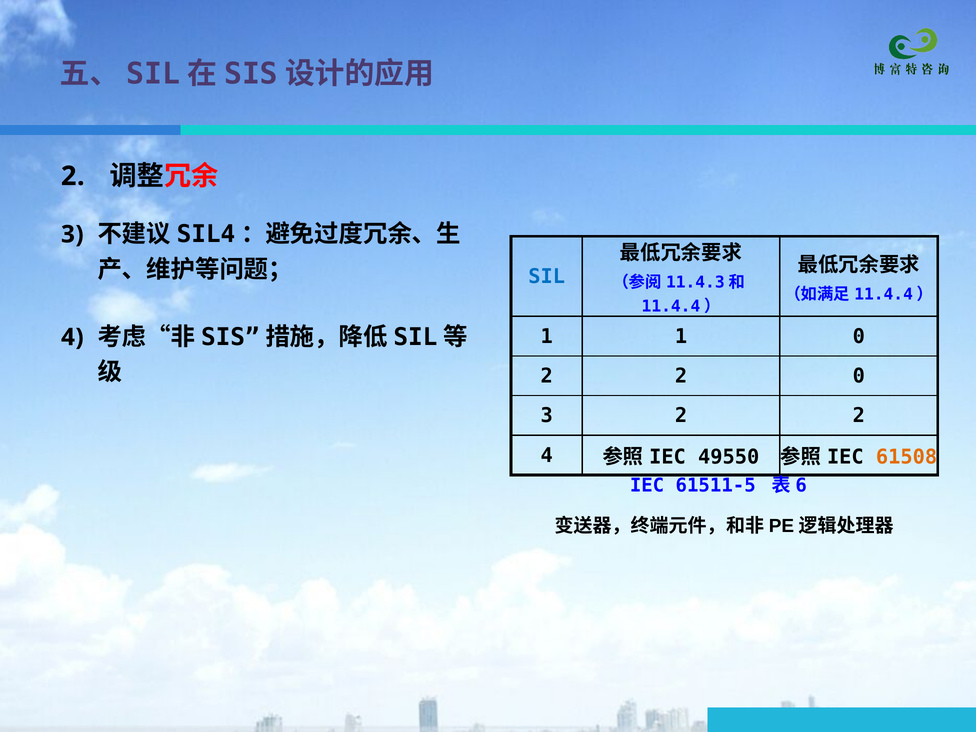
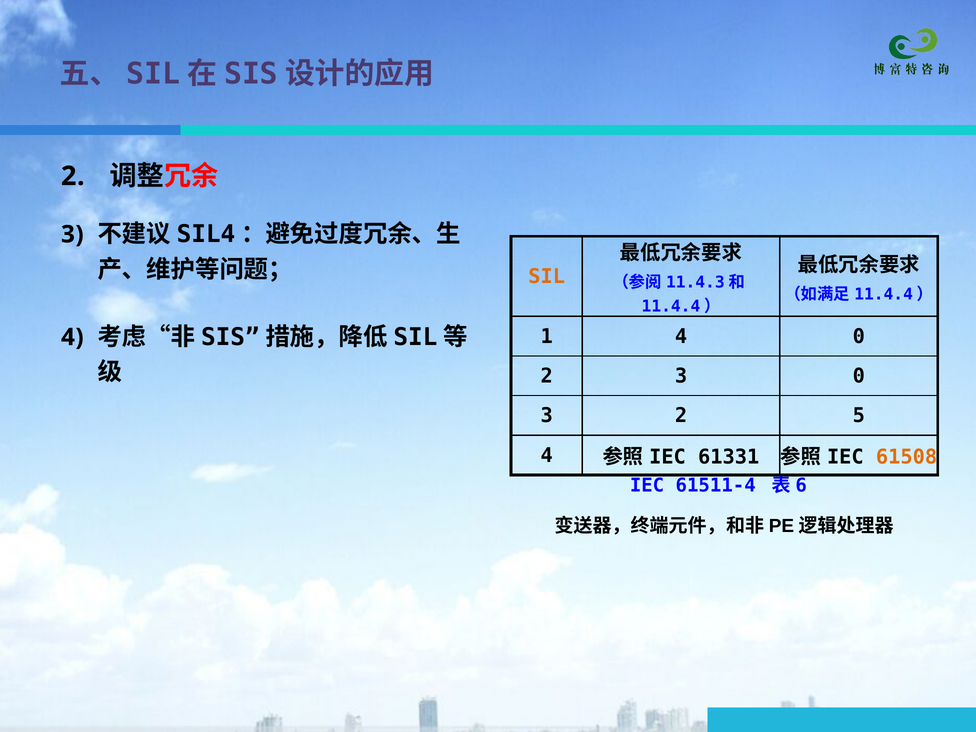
SIL colour: blue -> orange
1 1: 1 -> 4
2 at (681, 376): 2 -> 3
3 2 2: 2 -> 5
49550: 49550 -> 61331
61511-5: 61511-5 -> 61511-4
